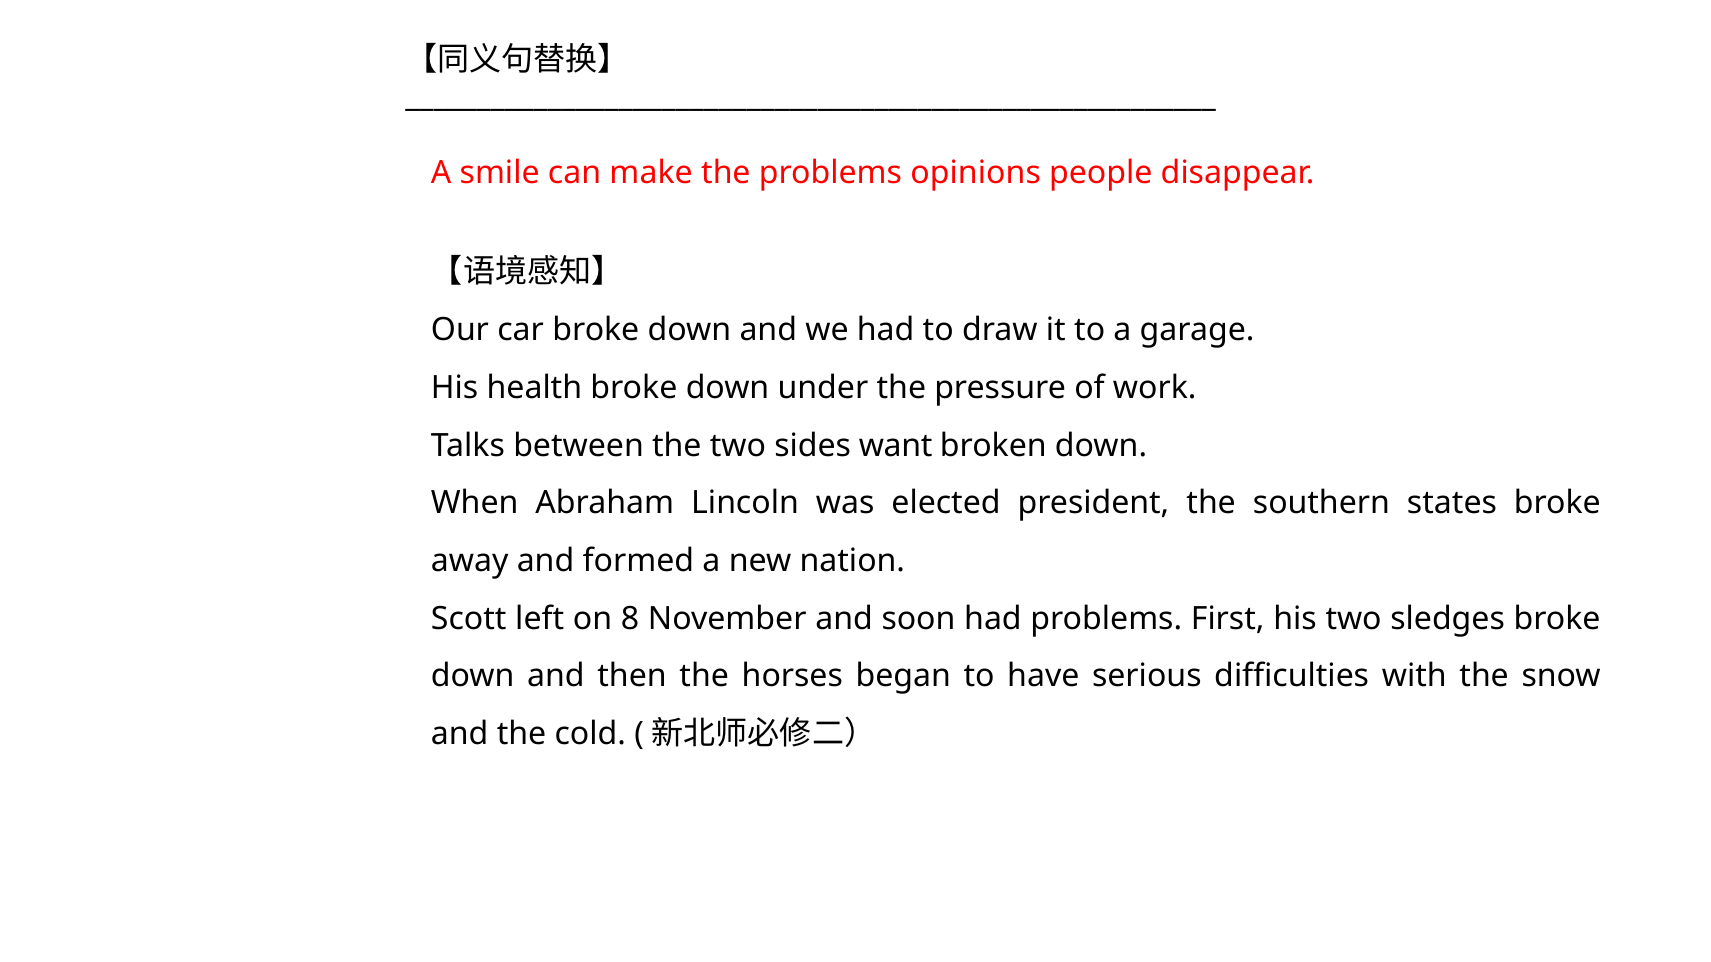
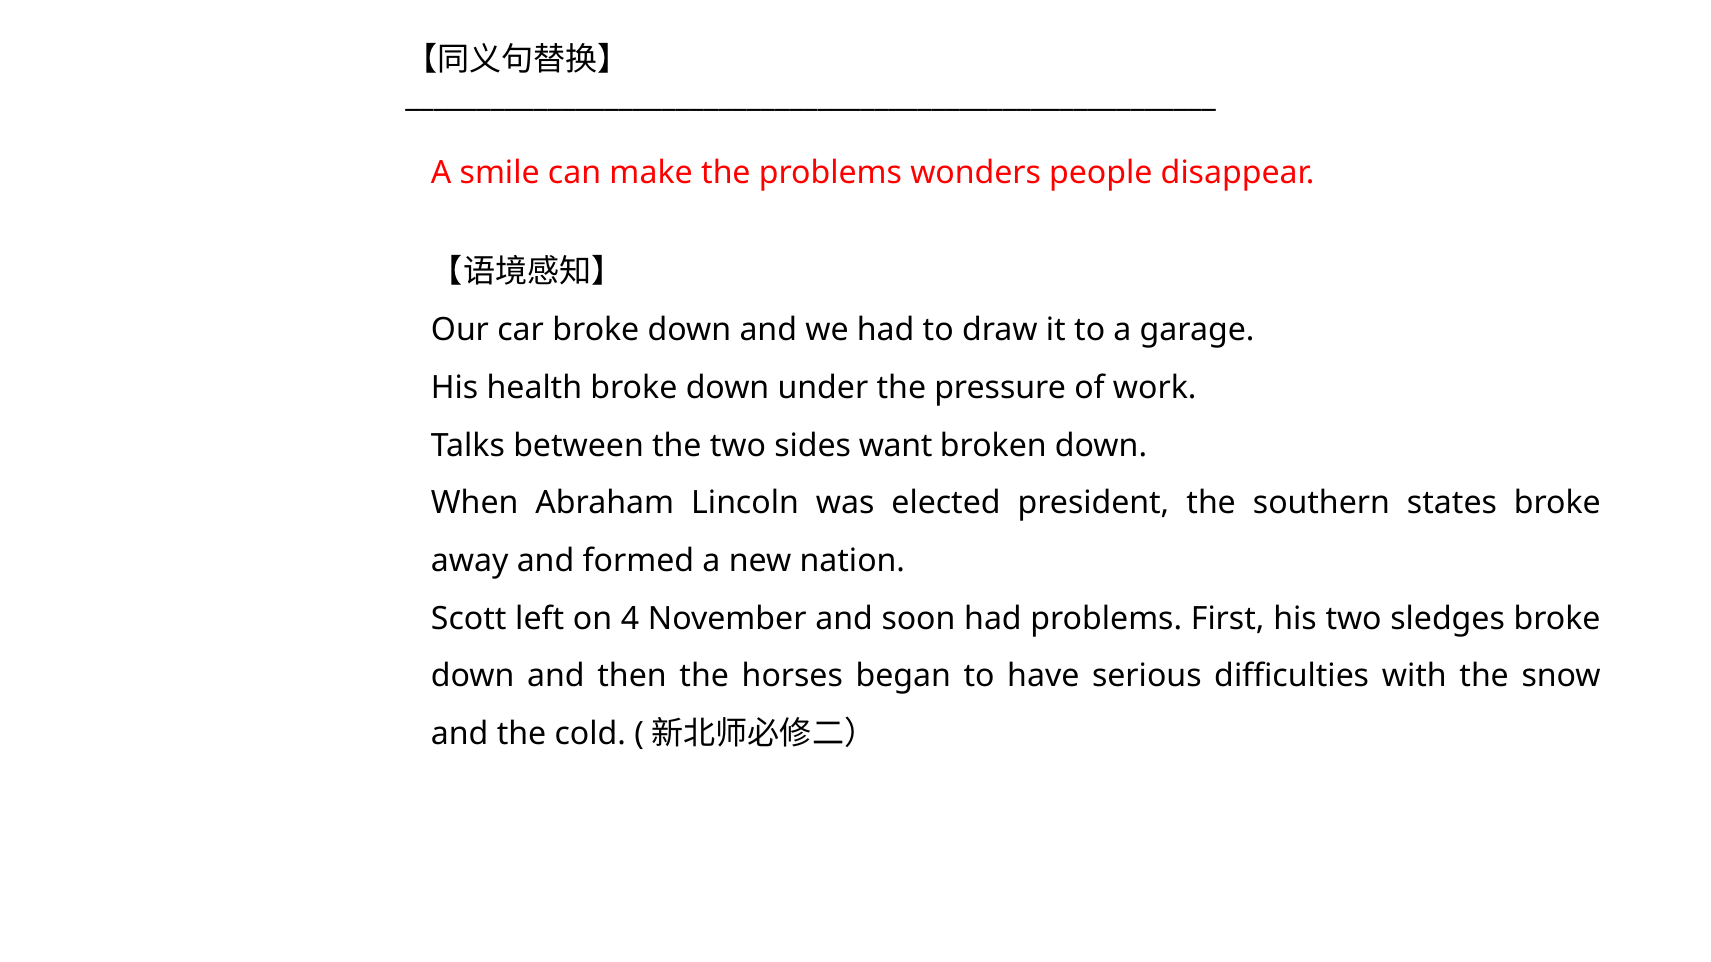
opinions: opinions -> wonders
8: 8 -> 4
